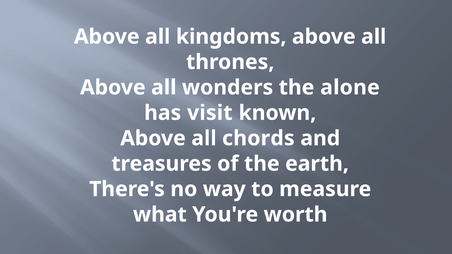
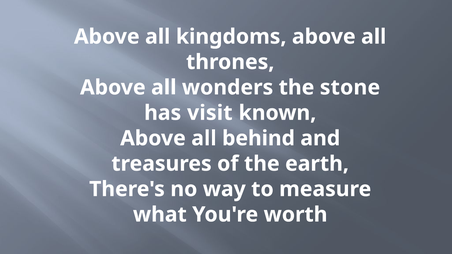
alone: alone -> stone
chords: chords -> behind
